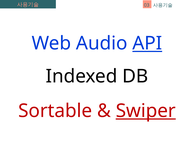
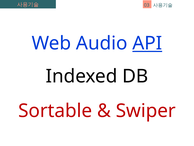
Swiper underline: present -> none
